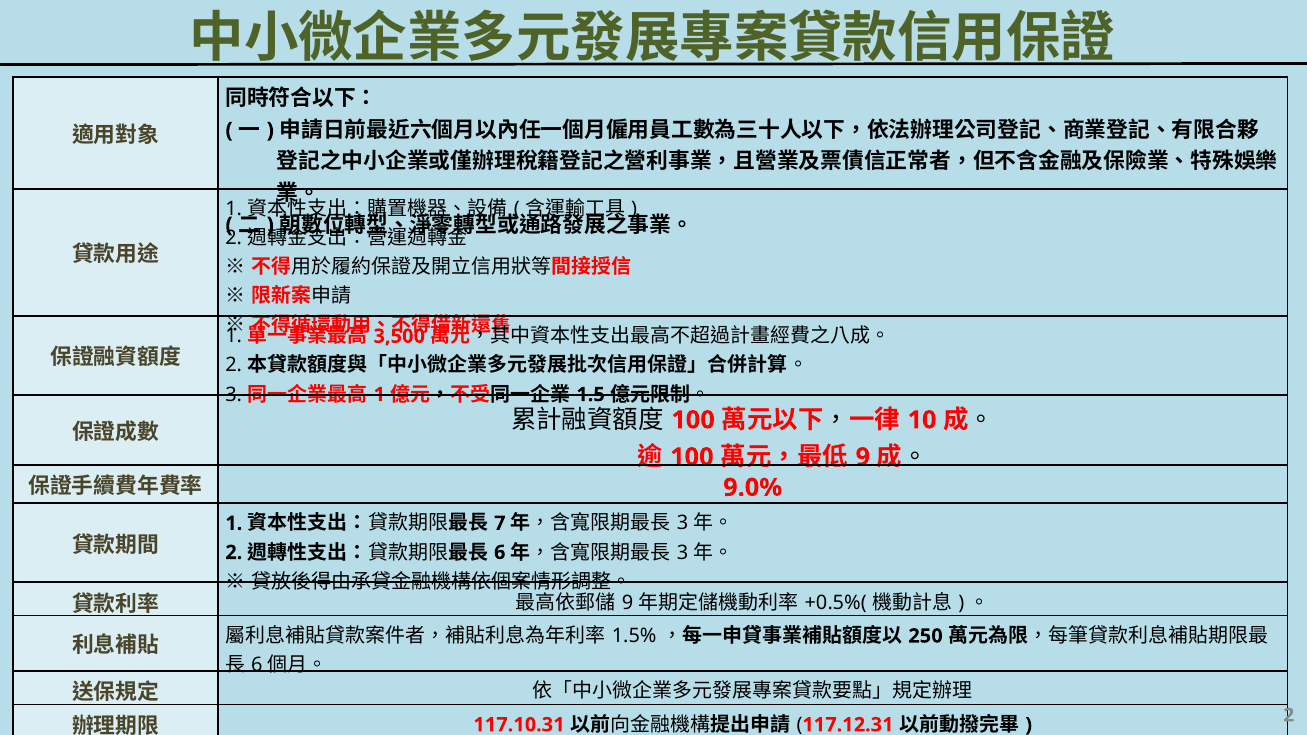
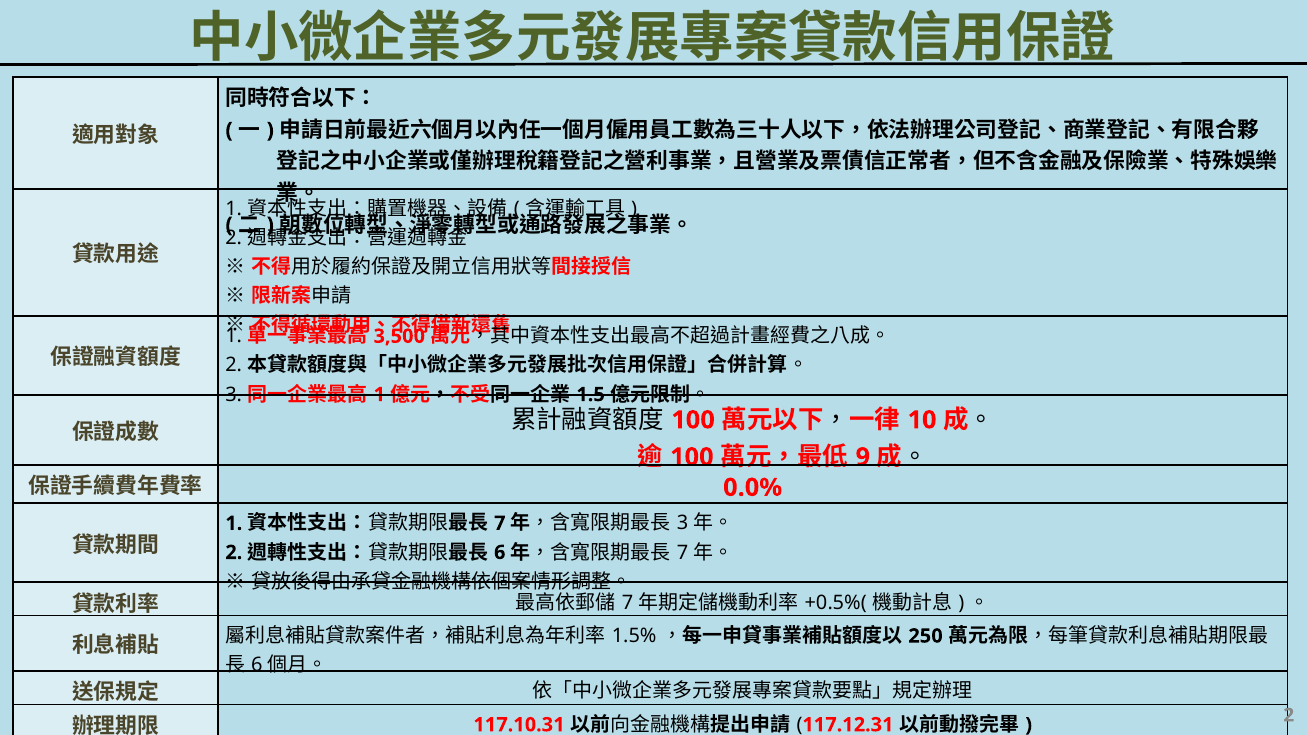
9.0%: 9.0% -> 0.0%
3 at (683, 553): 3 -> 7
9 at (628, 603): 9 -> 7
